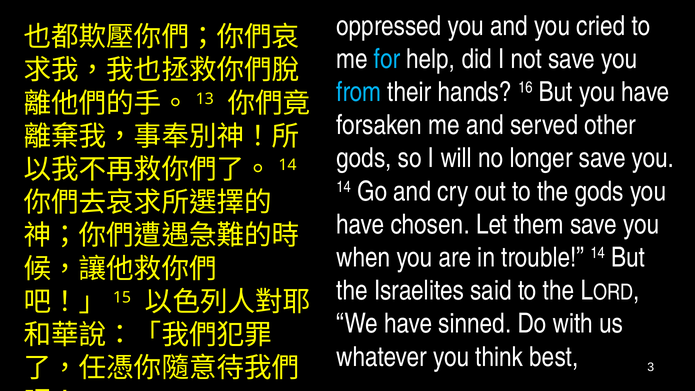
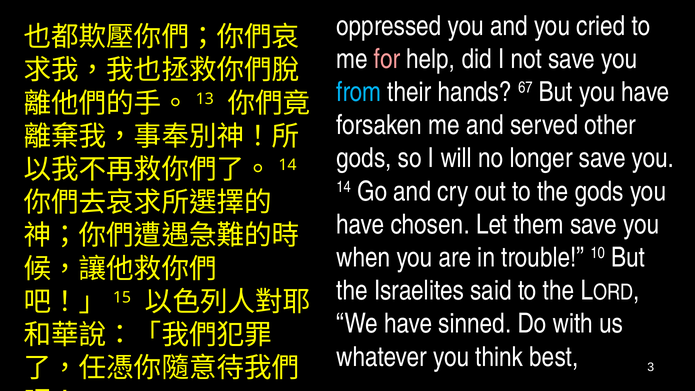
for colour: light blue -> pink
16: 16 -> 67
trouble 14: 14 -> 10
